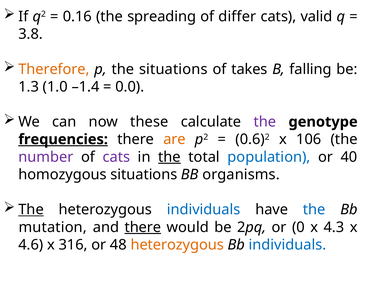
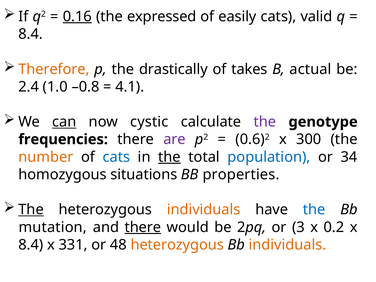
0.16 underline: none -> present
spreading: spreading -> expressed
differ: differ -> easily
3.8 at (31, 34): 3.8 -> 8.4
the situations: situations -> drastically
falling: falling -> actual
1.3: 1.3 -> 2.4
–1.4: –1.4 -> –0.8
0.0: 0.0 -> 4.1
can underline: none -> present
these: these -> cystic
frequencies underline: present -> none
are colour: orange -> purple
106: 106 -> 300
number colour: purple -> orange
cats at (116, 157) colour: purple -> blue
40: 40 -> 34
organisms: organisms -> properties
individuals at (204, 210) colour: blue -> orange
0: 0 -> 3
4.3: 4.3 -> 0.2
4.6 at (31, 245): 4.6 -> 8.4
316: 316 -> 331
individuals at (287, 245) colour: blue -> orange
